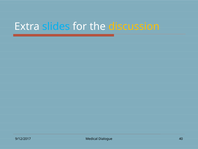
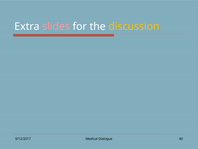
slides colour: light blue -> pink
